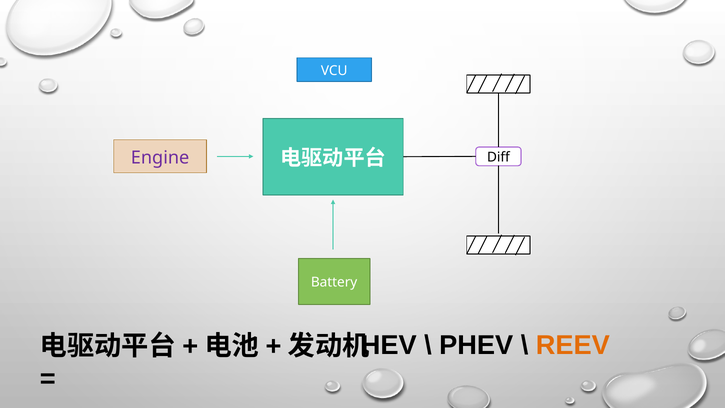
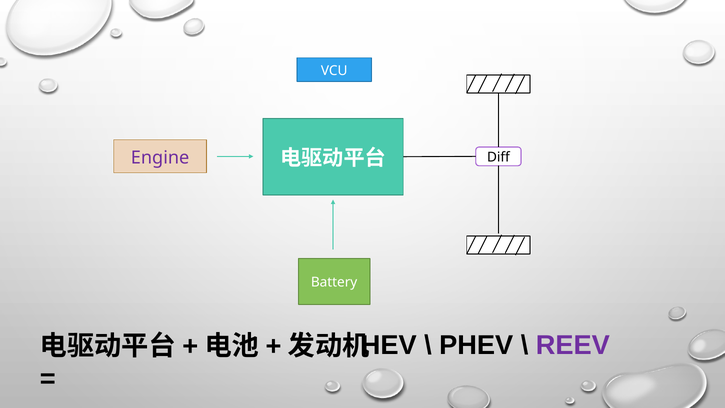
REEV colour: orange -> purple
